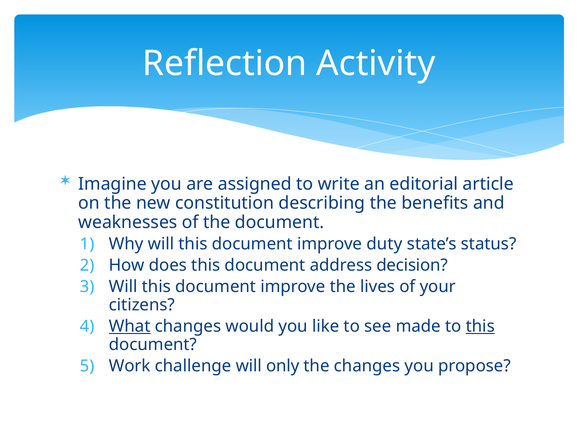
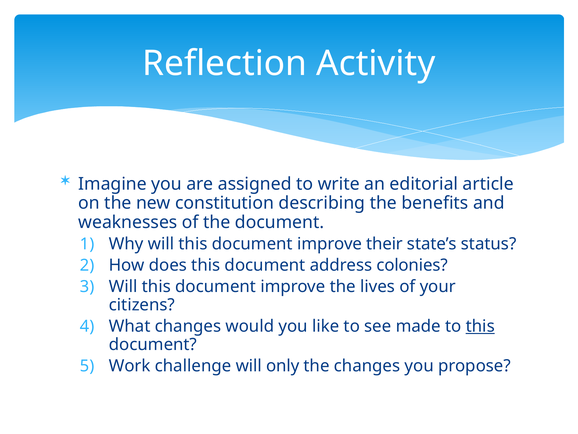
duty: duty -> their
decision: decision -> colonies
What underline: present -> none
